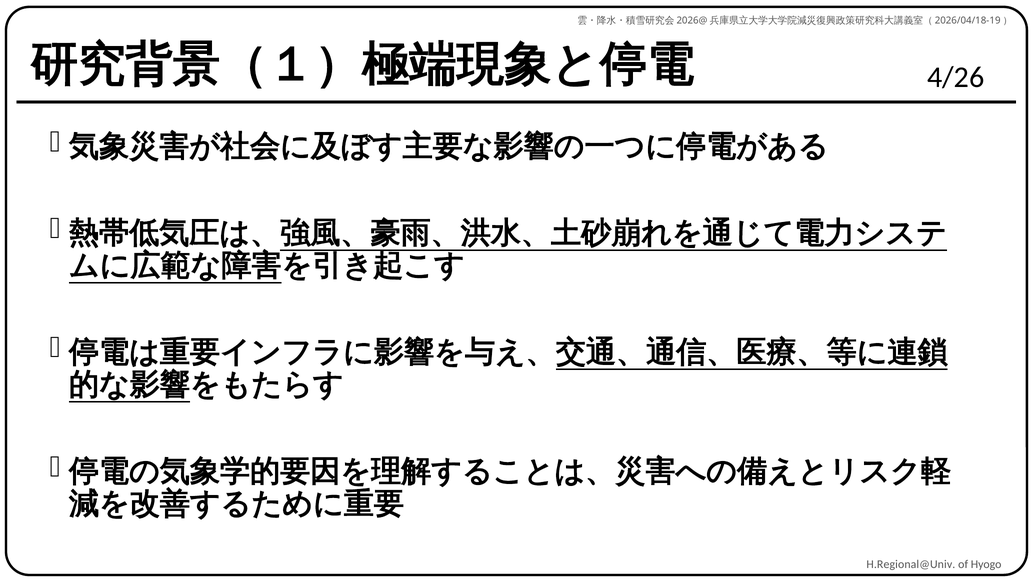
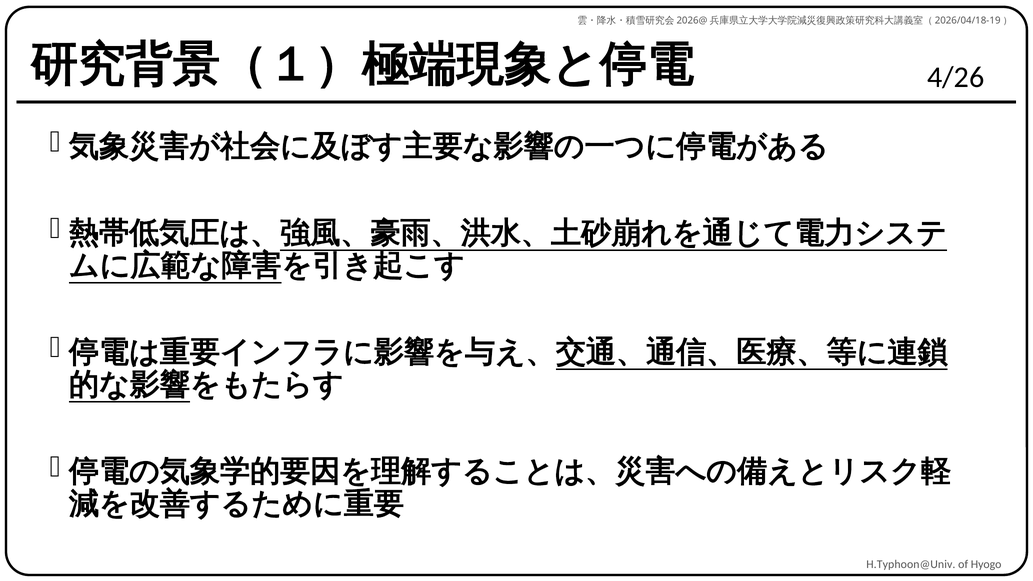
H.Regional@Univ: H.Regional@Univ -> H.Typhoon@Univ
